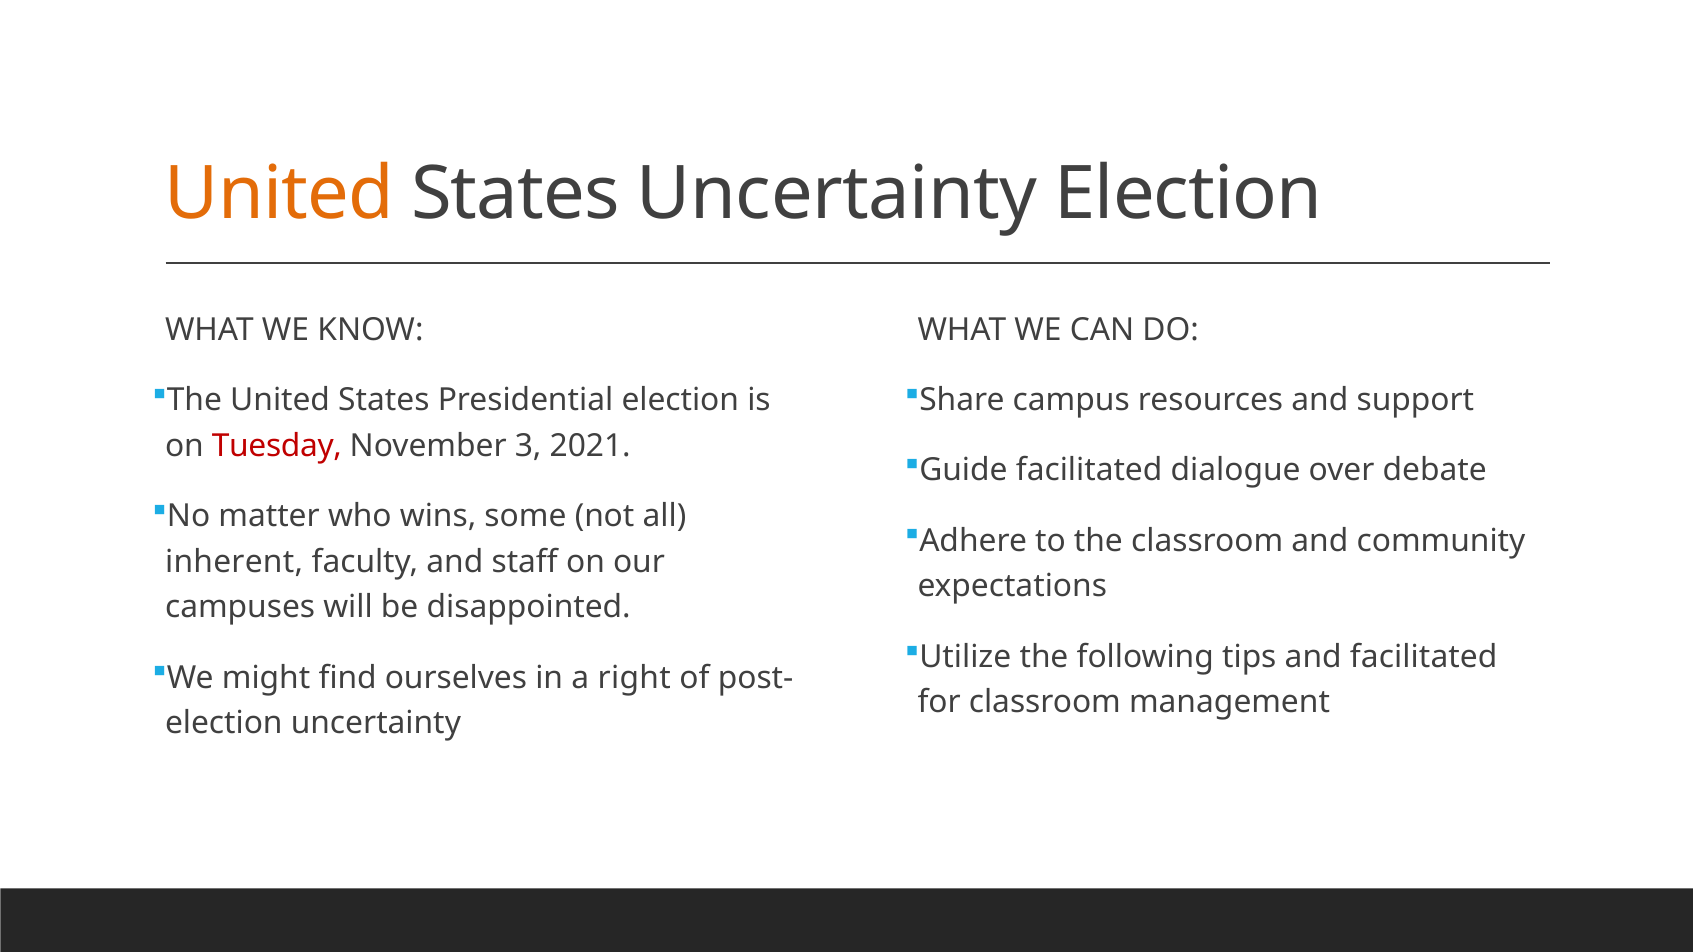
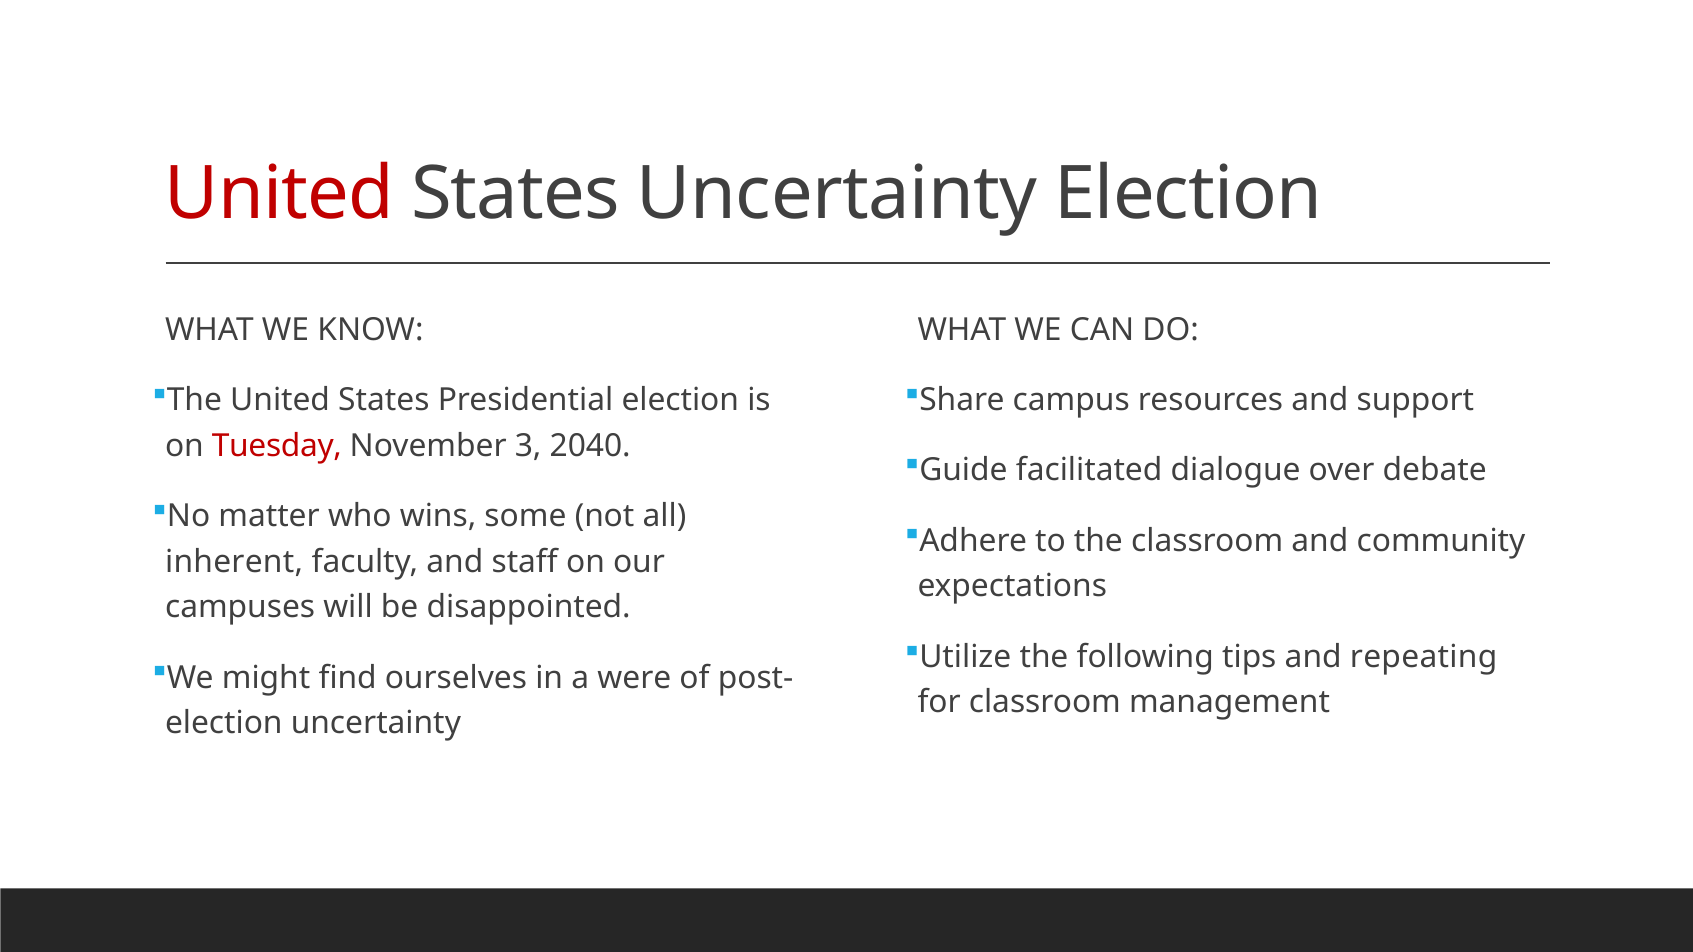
United at (280, 194) colour: orange -> red
2021: 2021 -> 2040
and facilitated: facilitated -> repeating
right: right -> were
